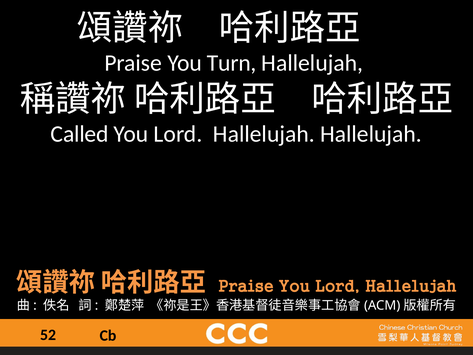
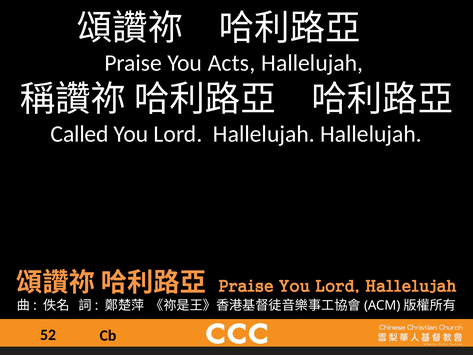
Turn: Turn -> Acts
